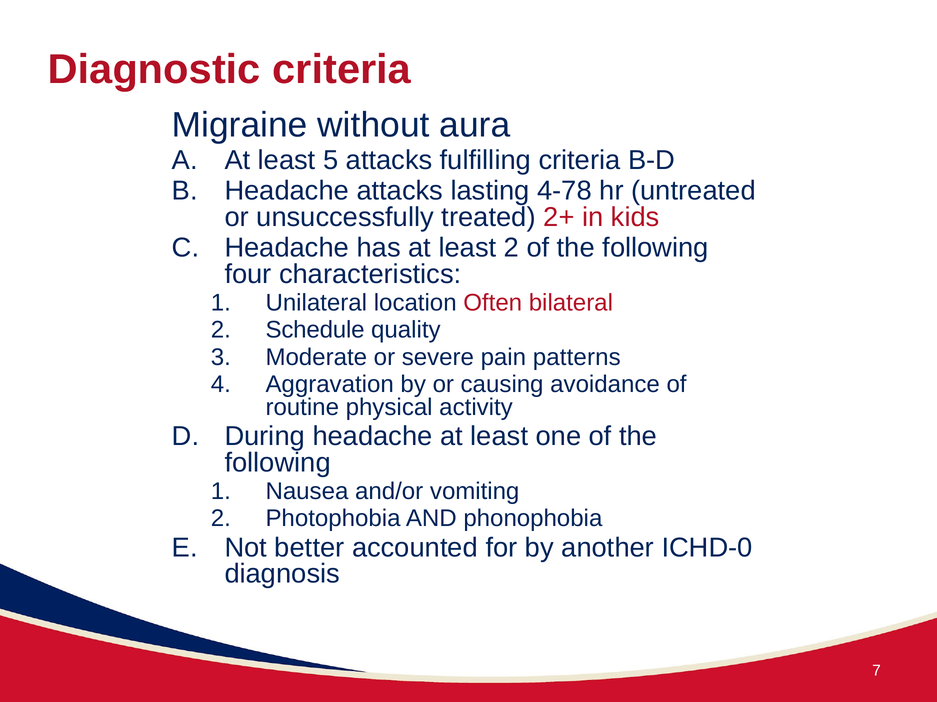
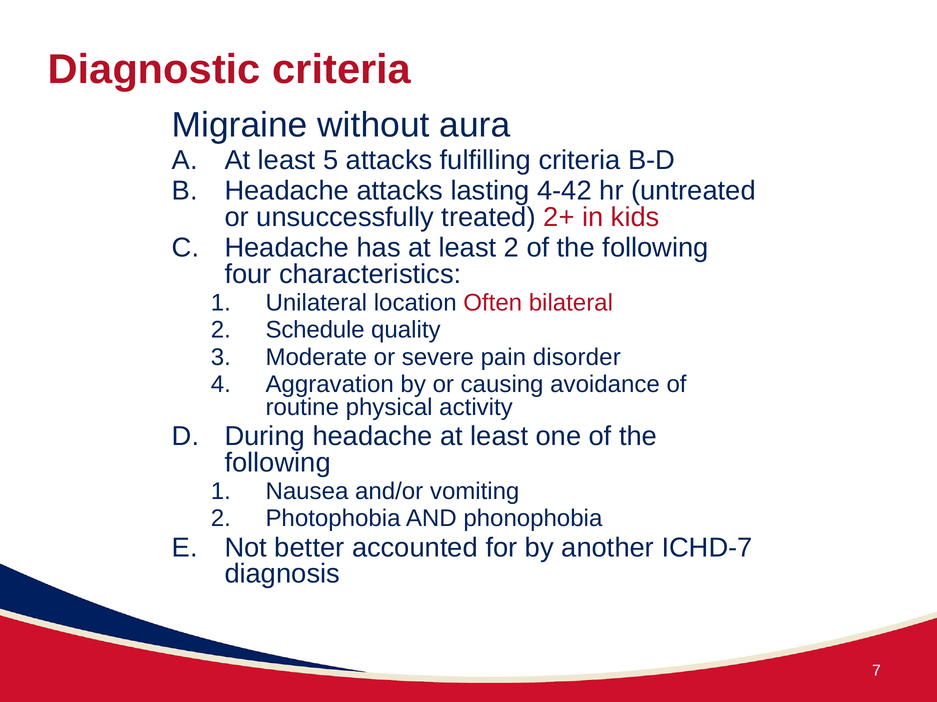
4-78: 4-78 -> 4-42
patterns: patterns -> disorder
ICHD-0: ICHD-0 -> ICHD-7
